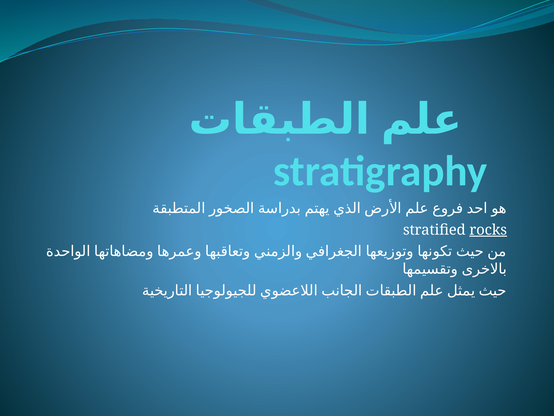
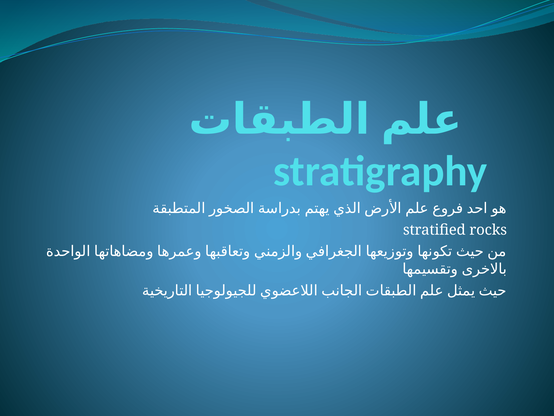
rocks underline: present -> none
